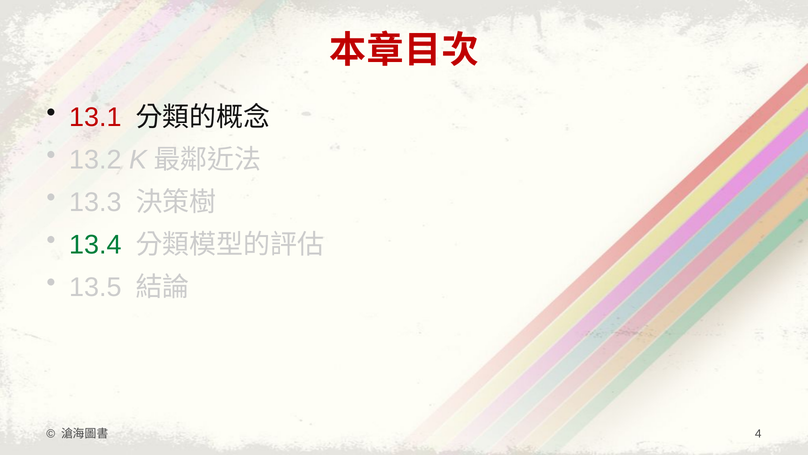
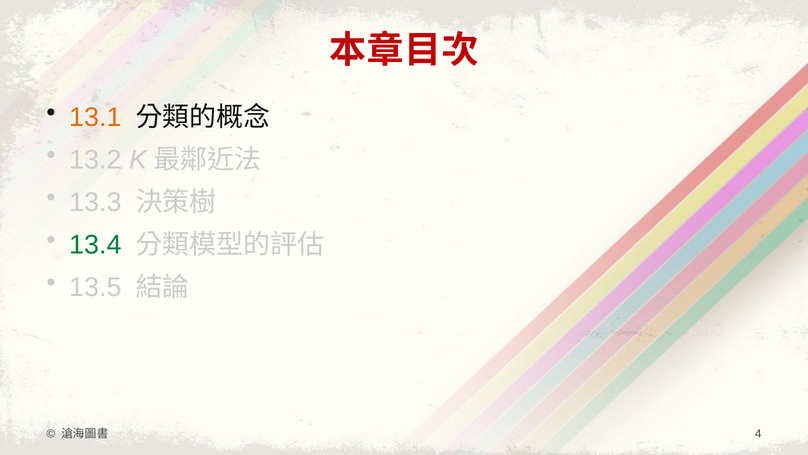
13.1 colour: red -> orange
